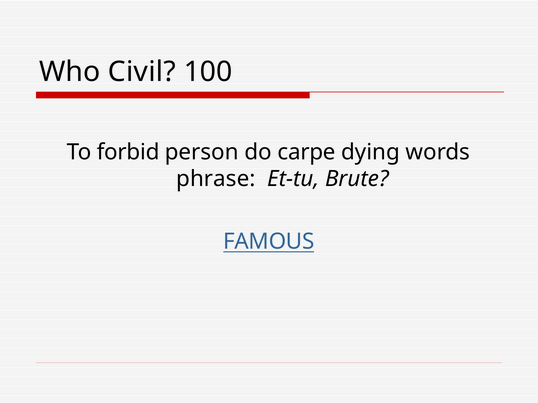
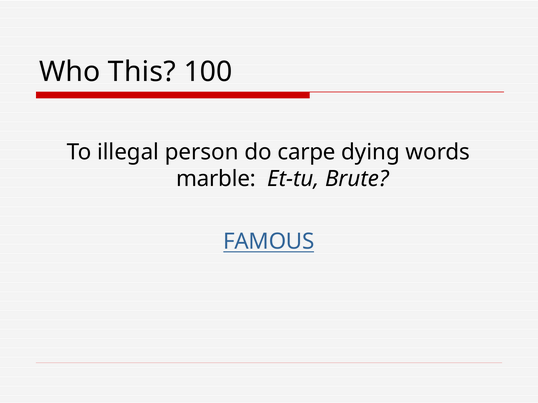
Civil: Civil -> This
forbid: forbid -> illegal
phrase: phrase -> marble
